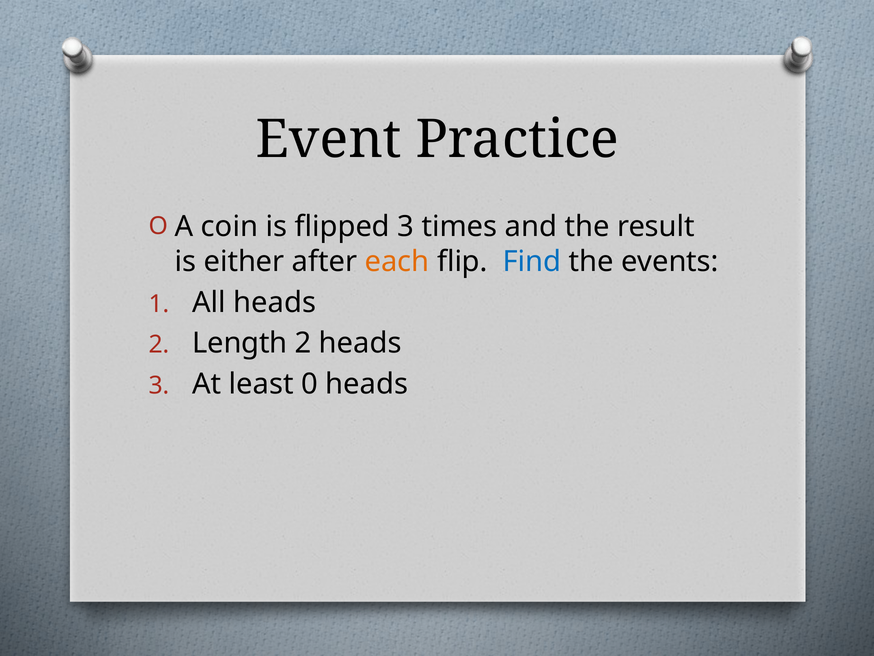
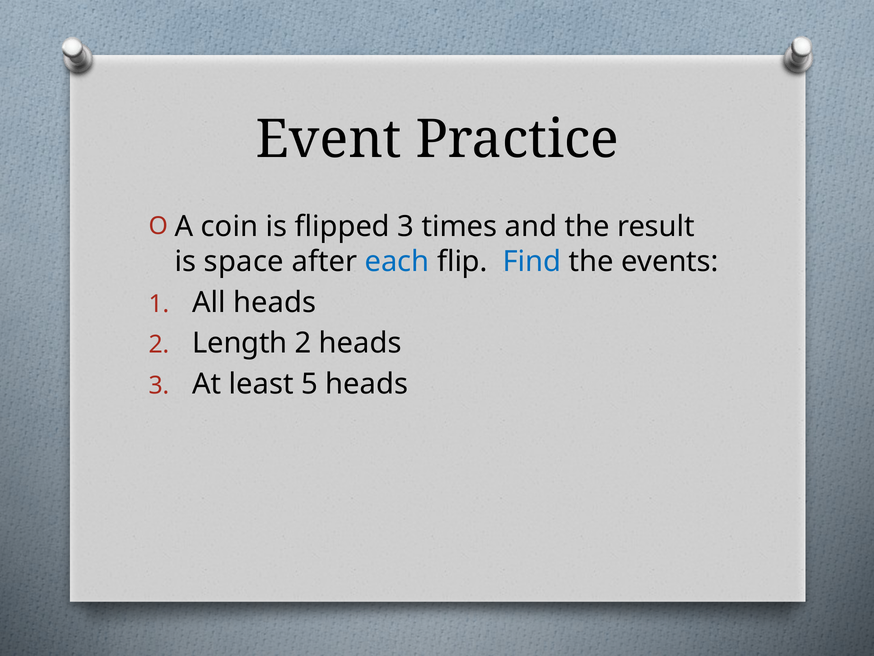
either: either -> space
each colour: orange -> blue
0: 0 -> 5
